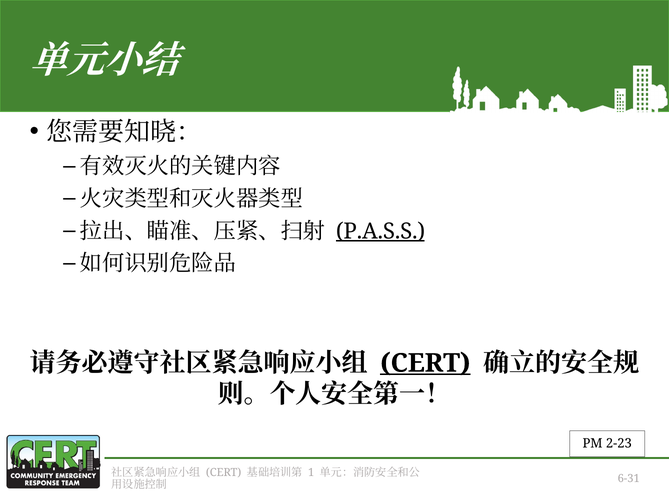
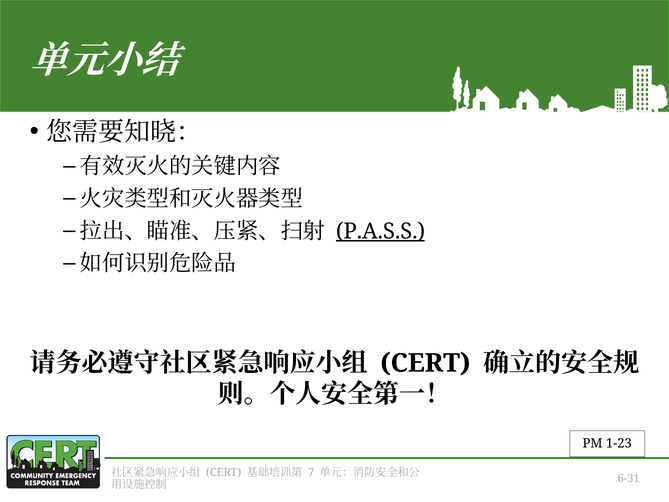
CERT at (425, 363) underline: present -> none
2-23: 2-23 -> 1-23
1: 1 -> 7
